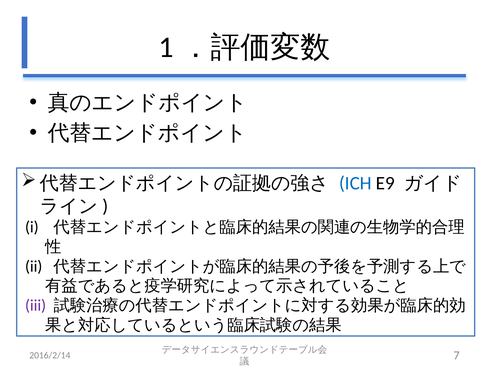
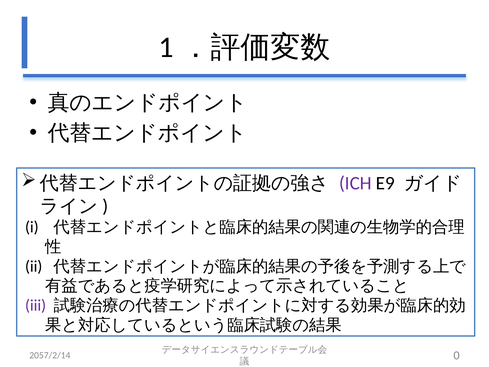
ICH colour: blue -> purple
2016/2/14: 2016/2/14 -> 2057/2/14
7: 7 -> 0
